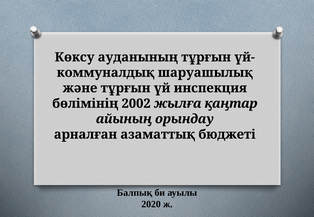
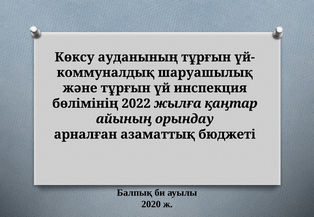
2002: 2002 -> 2022
